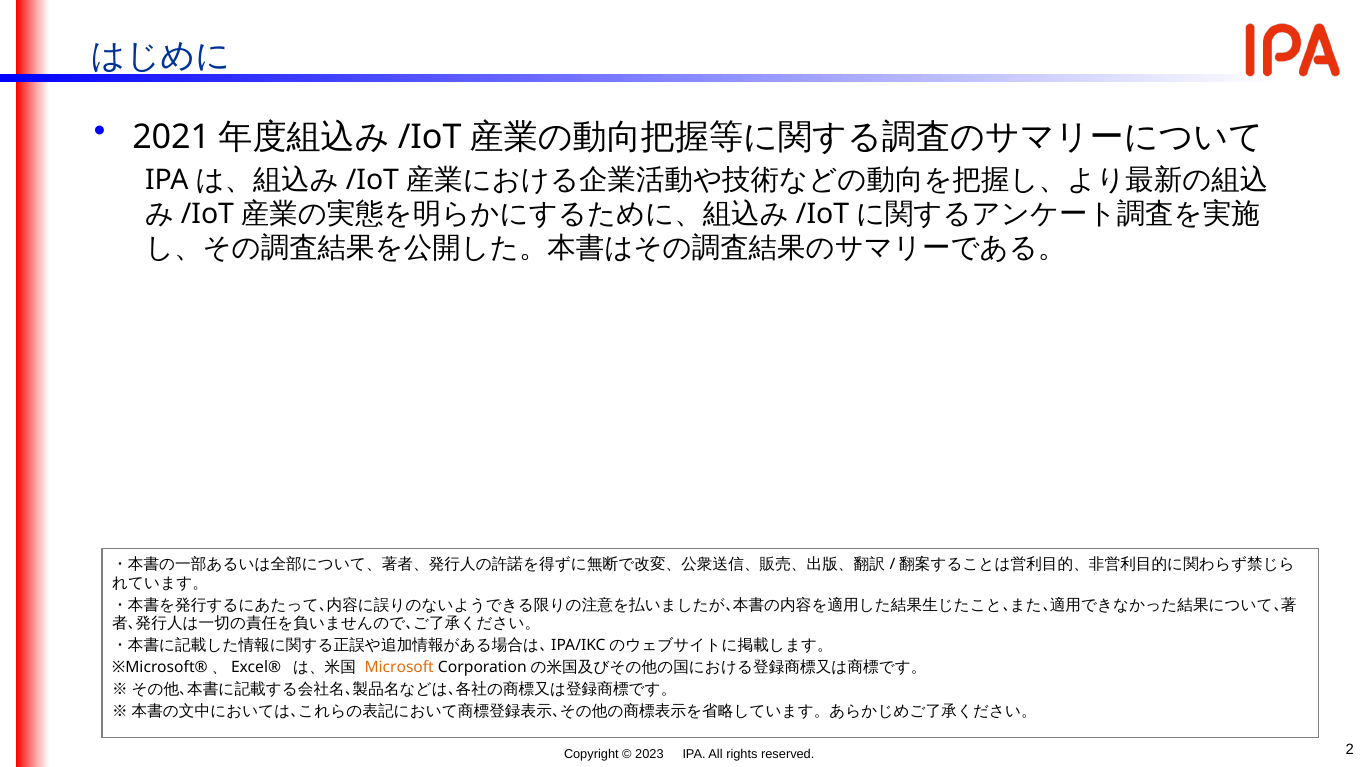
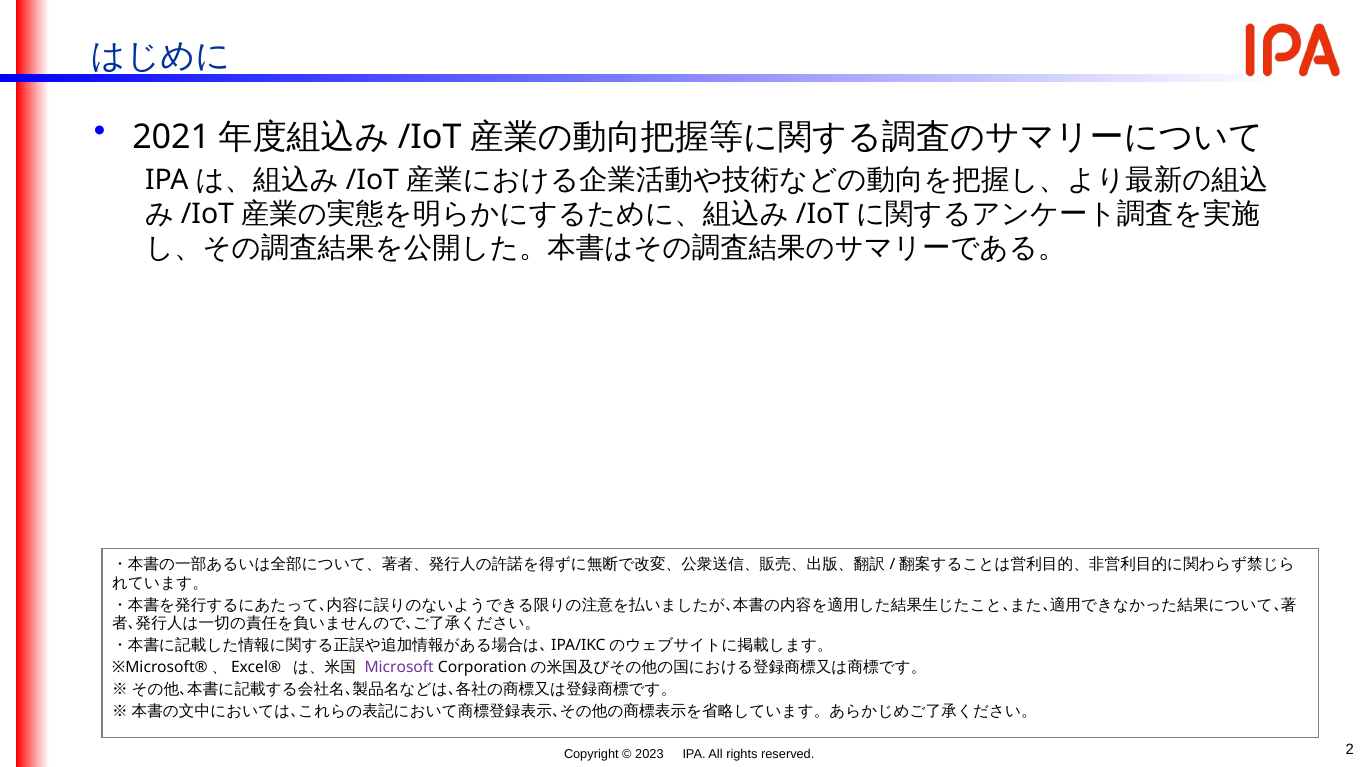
Microsoft colour: orange -> purple
